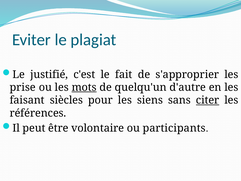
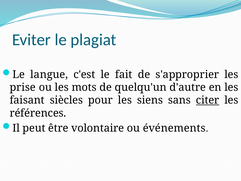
justifié: justifié -> langue
mots underline: present -> none
participants: participants -> événements
